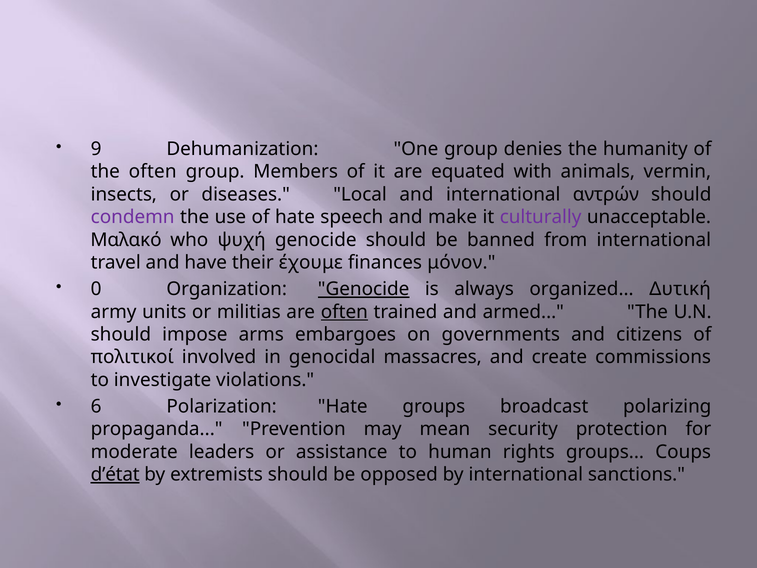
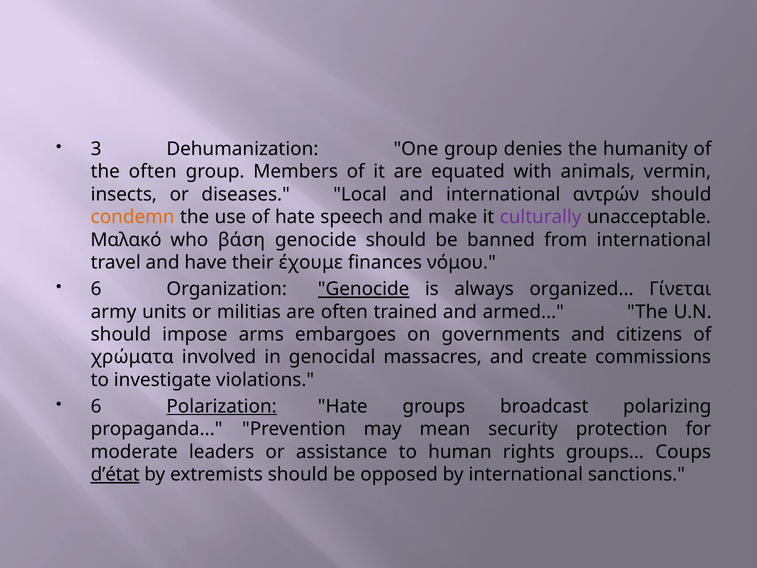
9: 9 -> 3
condemn colour: purple -> orange
ψυχή: ψυχή -> βάση
μόνον: μόνον -> νόμου
0 at (96, 289): 0 -> 6
Δυτική: Δυτική -> Γίνεται
often at (344, 312) underline: present -> none
πολιτικοί: πολιτικοί -> χρώματα
Polarization underline: none -> present
